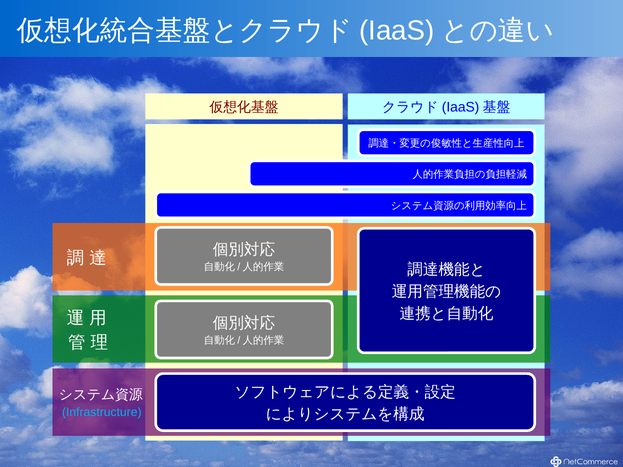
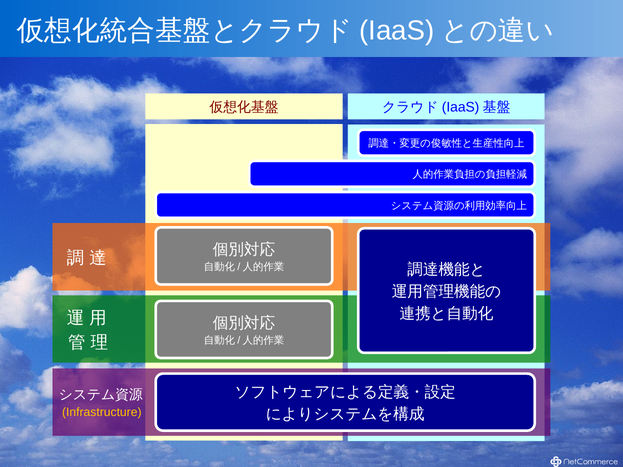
Infrastructure colour: light blue -> yellow
